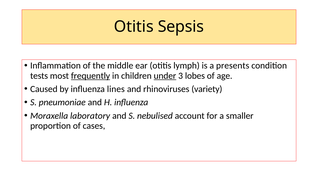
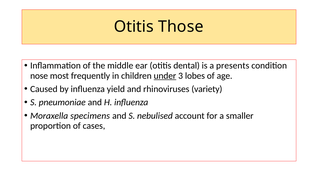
Sepsis: Sepsis -> Those
lymph: lymph -> dental
tests: tests -> nose
frequently underline: present -> none
lines: lines -> yield
laboratory: laboratory -> specimens
